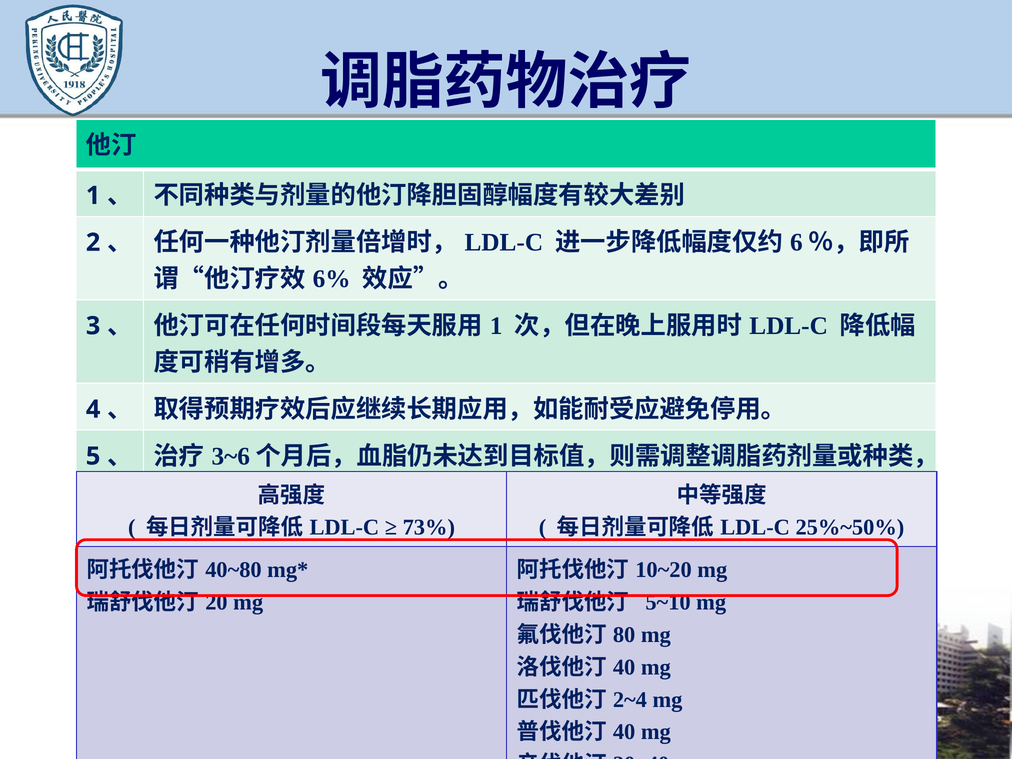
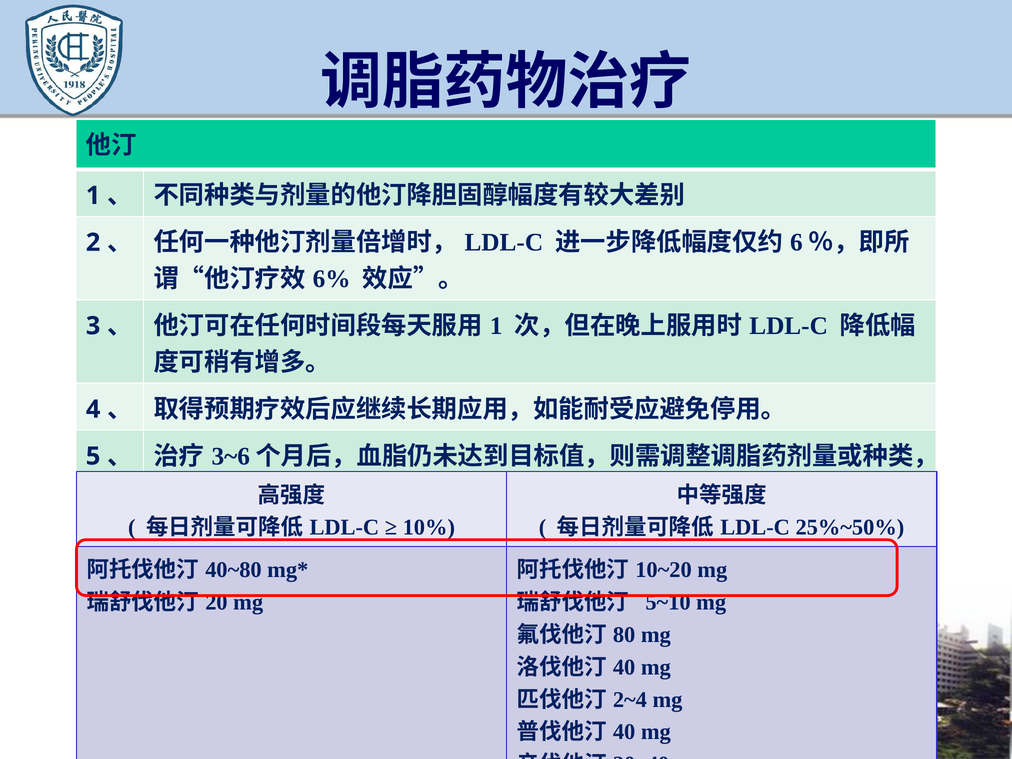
73%: 73% -> 10%
